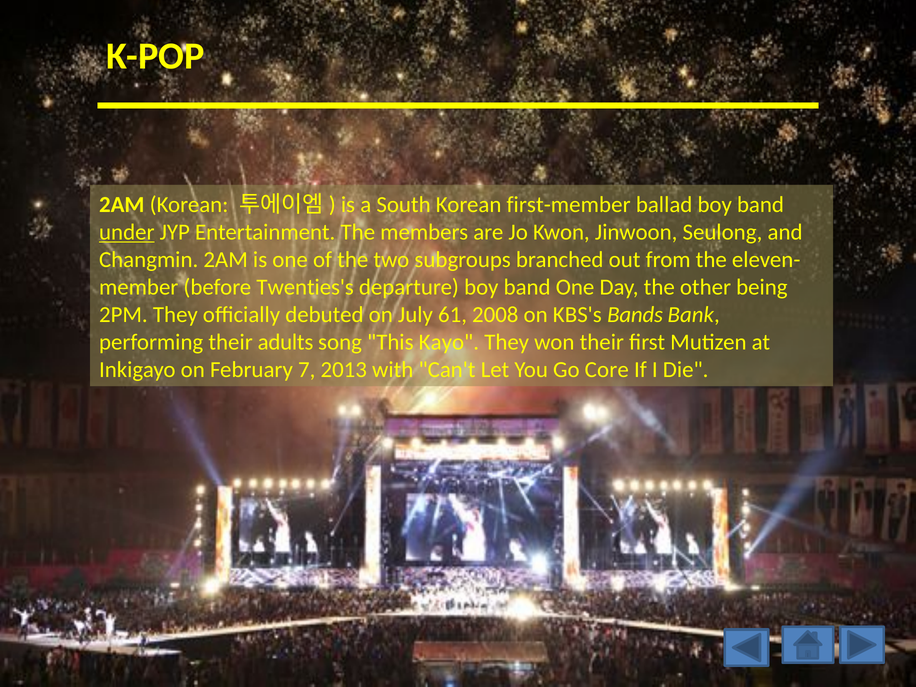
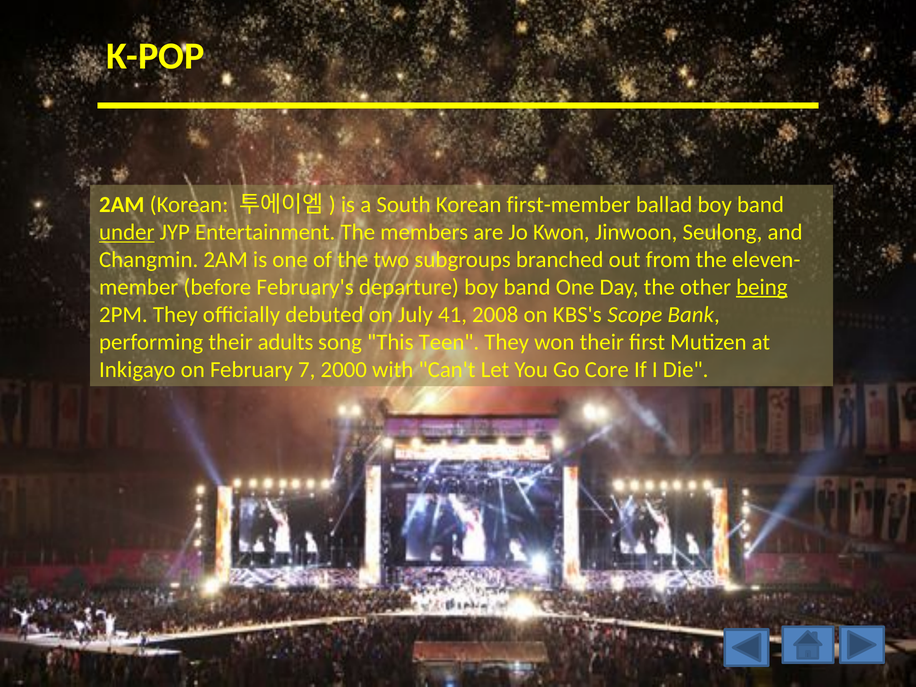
Twenties's: Twenties's -> February's
being underline: none -> present
61: 61 -> 41
Bands: Bands -> Scope
Kayo: Kayo -> Teen
2013: 2013 -> 2000
